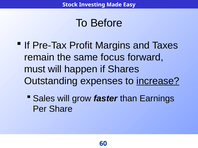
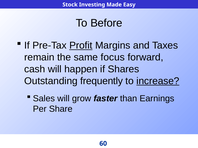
Profit underline: none -> present
must: must -> cash
expenses: expenses -> frequently
